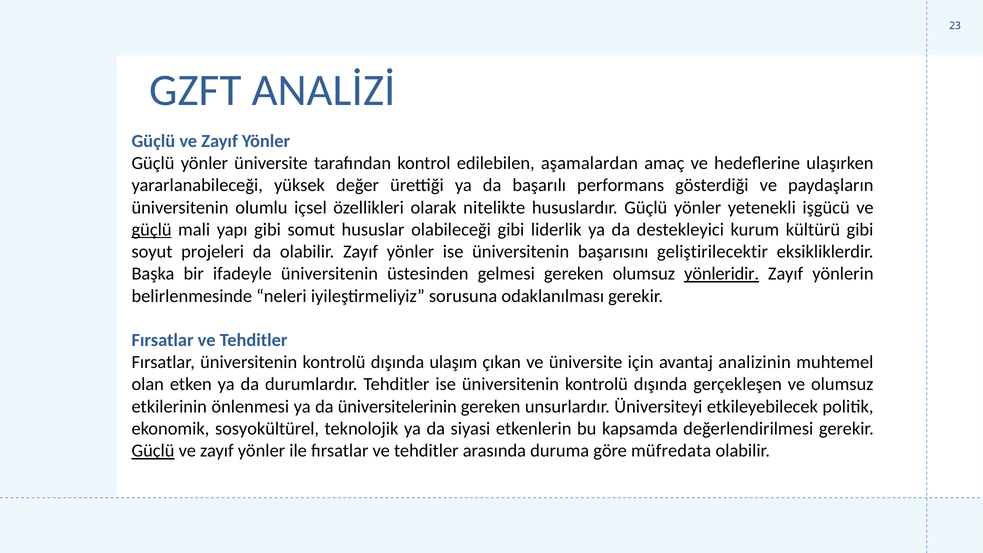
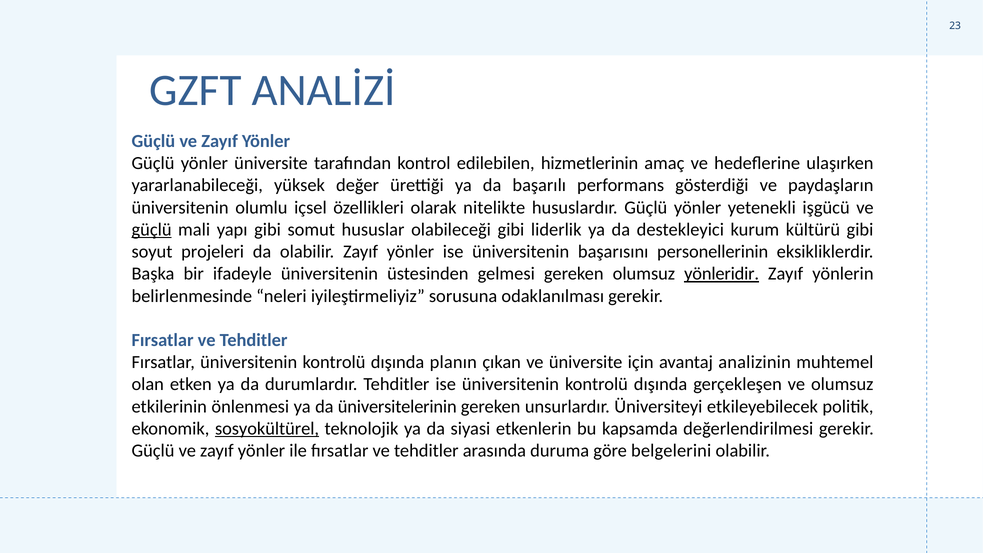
aşamalardan: aşamalardan -> hizmetlerinin
geliştirilecektir: geliştirilecektir -> personellerinin
ulaşım: ulaşım -> planın
sosyokültürel underline: none -> present
Güçlü at (153, 451) underline: present -> none
müfredata: müfredata -> belgelerini
